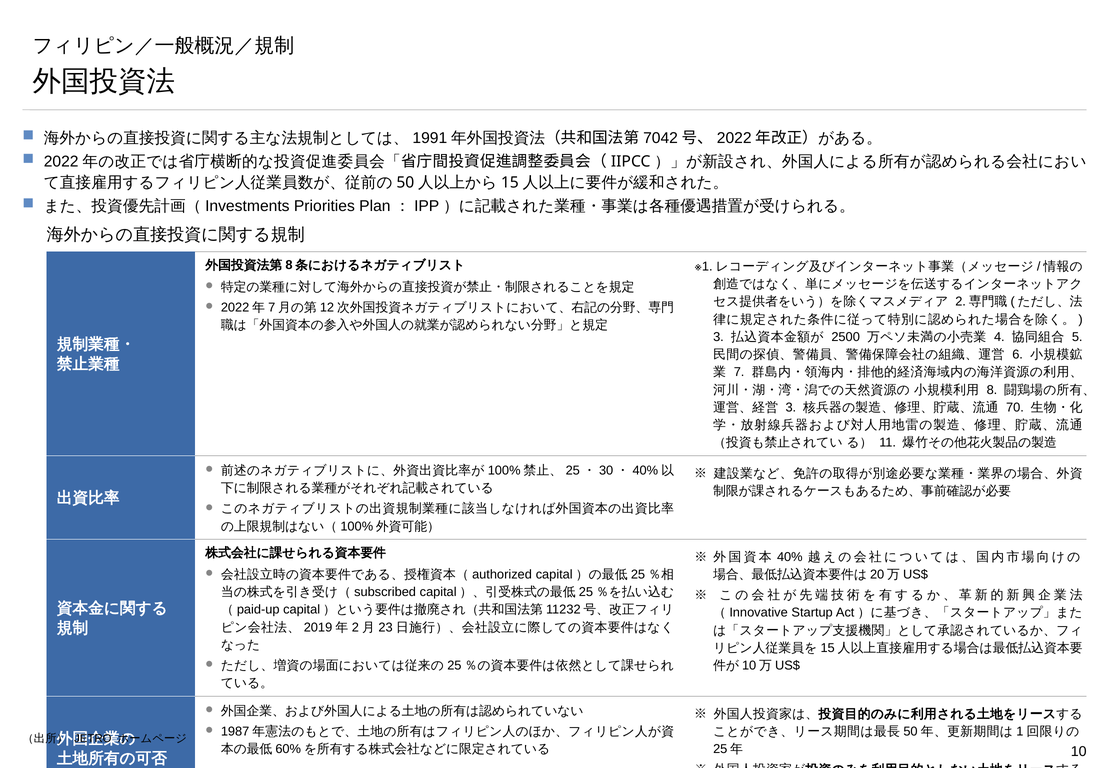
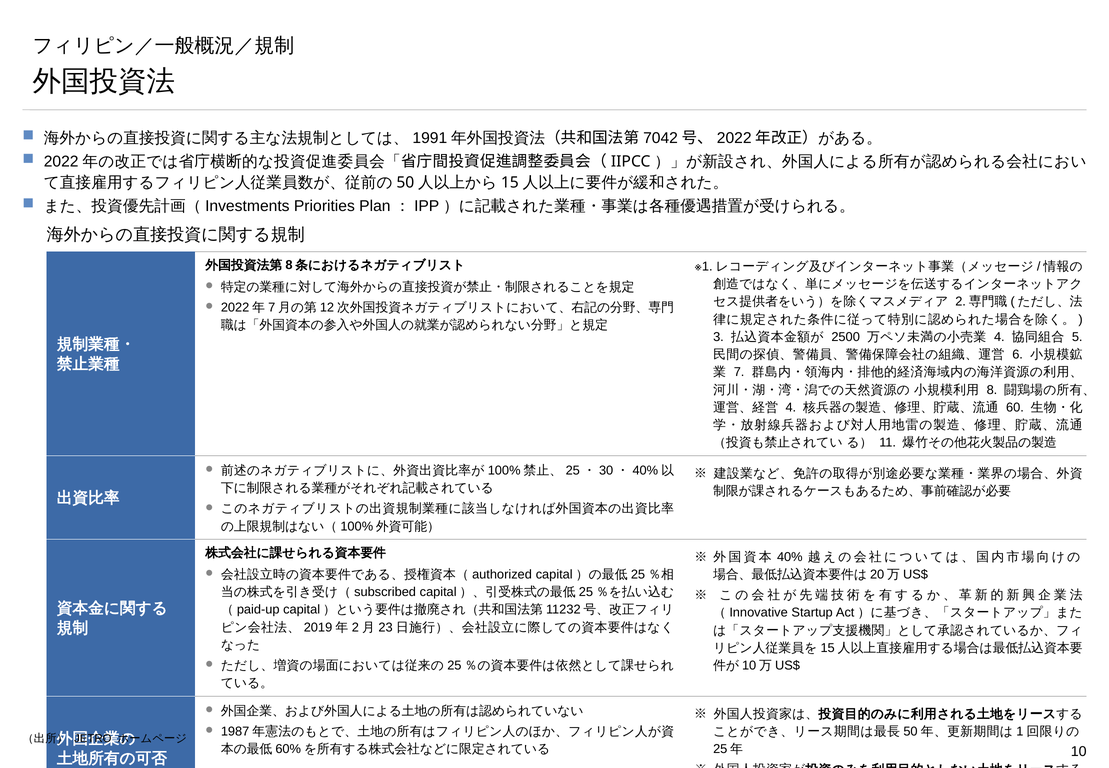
3 at (791, 407): 3 -> 4
70: 70 -> 60
